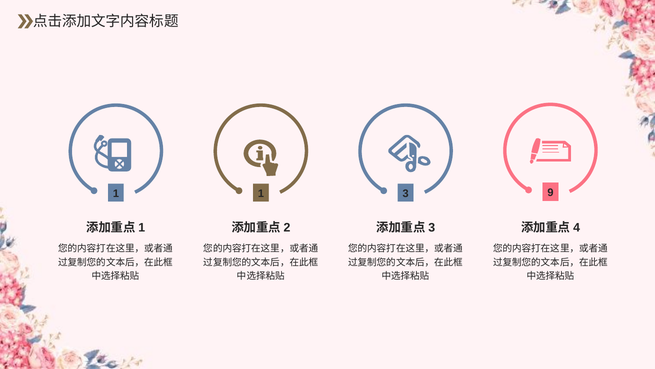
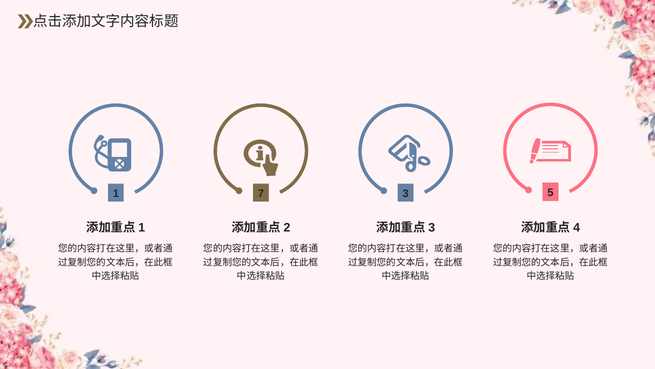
1 1: 1 -> 7
9: 9 -> 5
